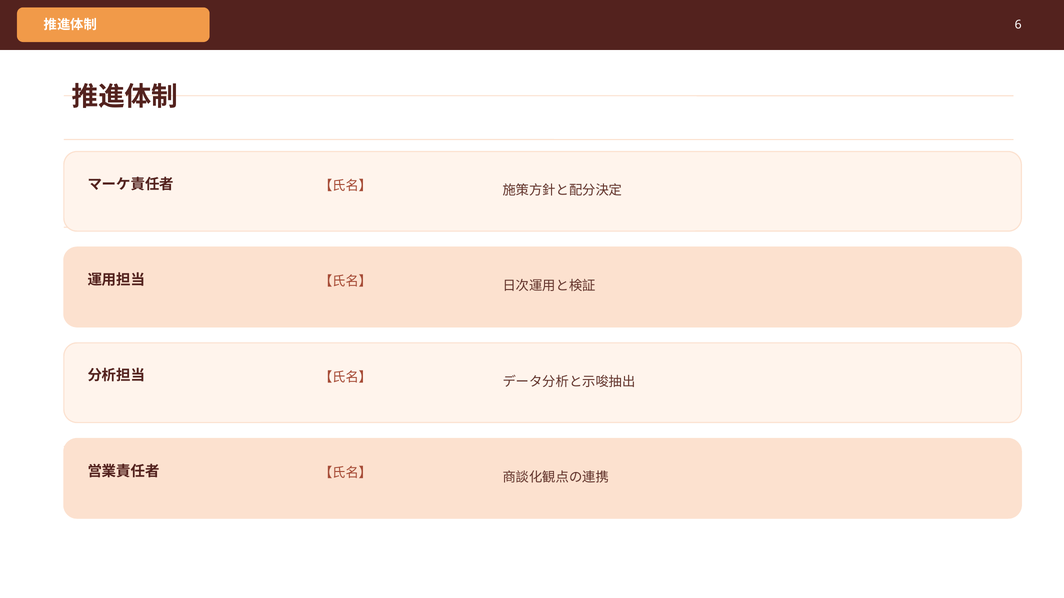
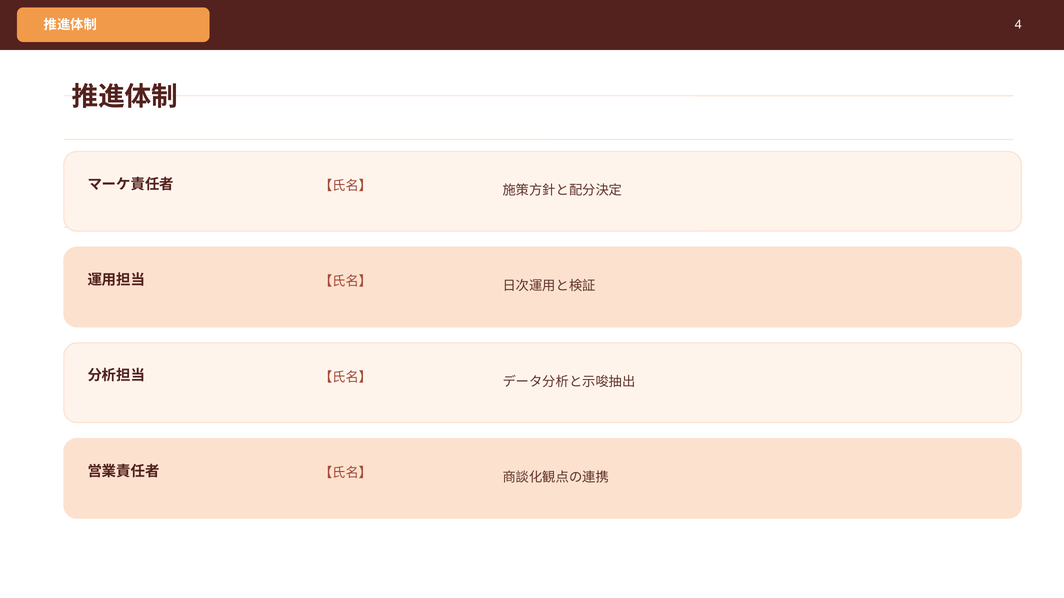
6: 6 -> 4
